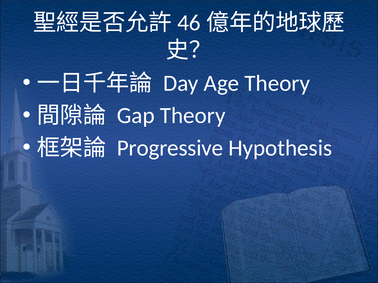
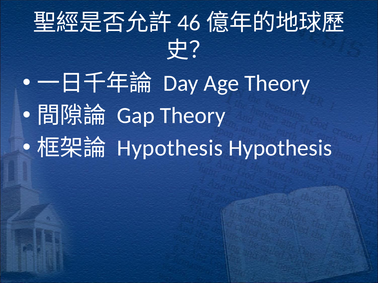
Progressive at (170, 148): Progressive -> Hypothesis
